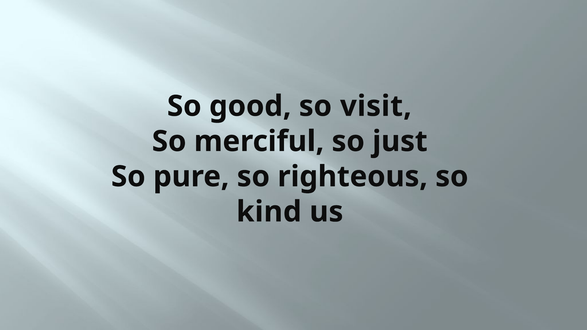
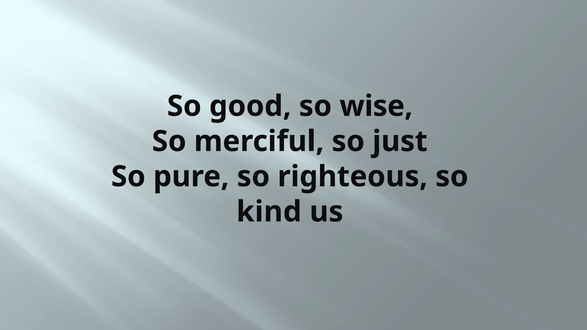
visit: visit -> wise
